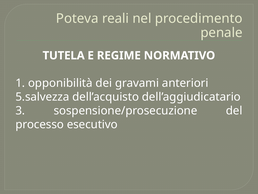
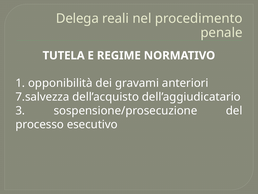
Poteva: Poteva -> Delega
5.salvezza: 5.salvezza -> 7.salvezza
